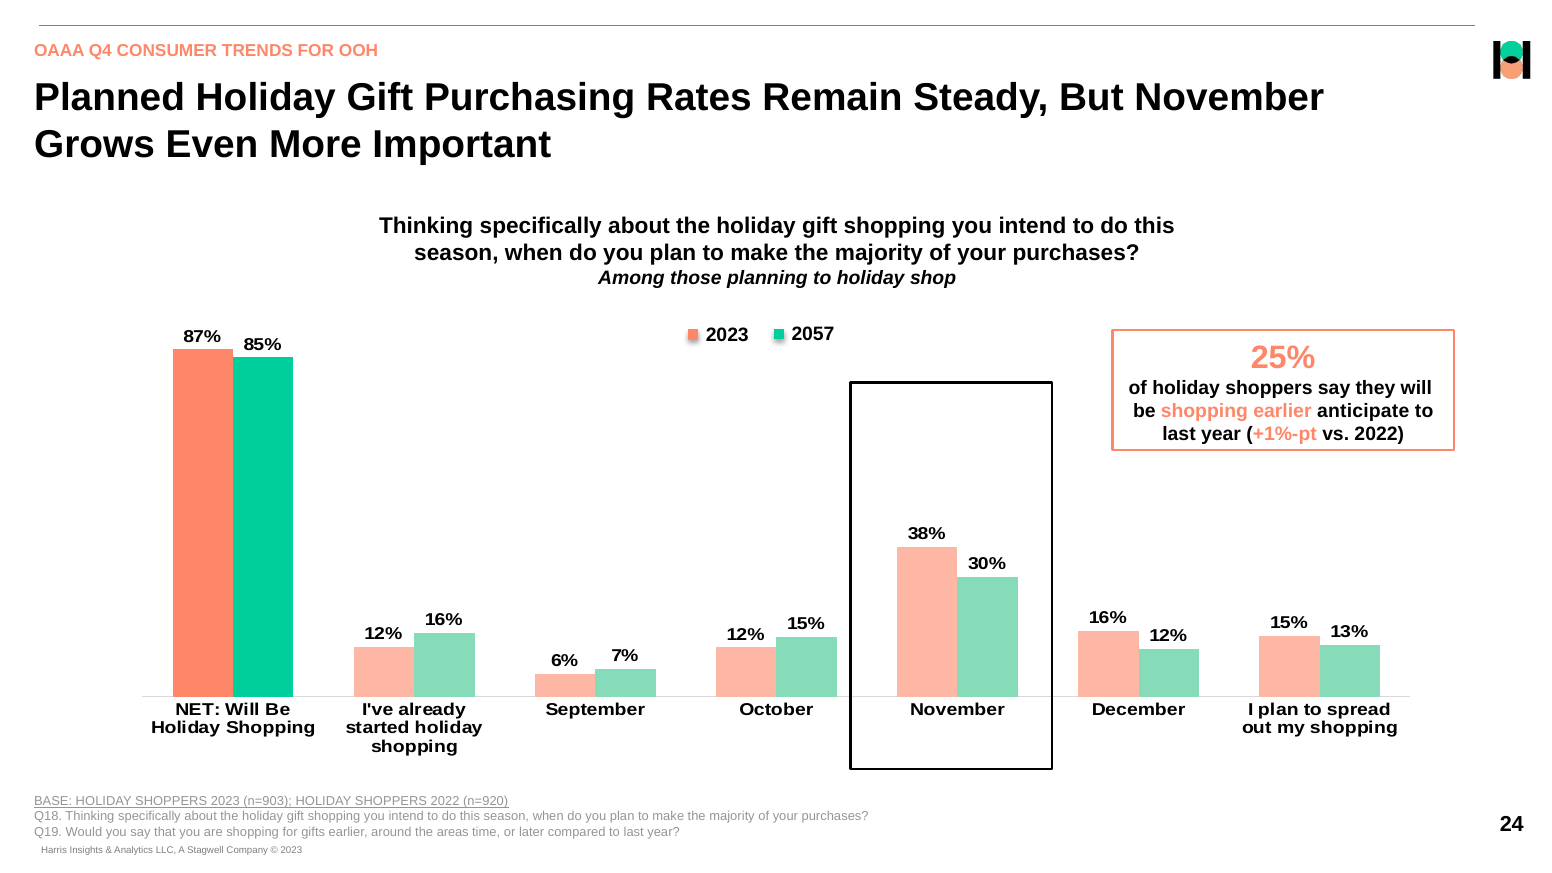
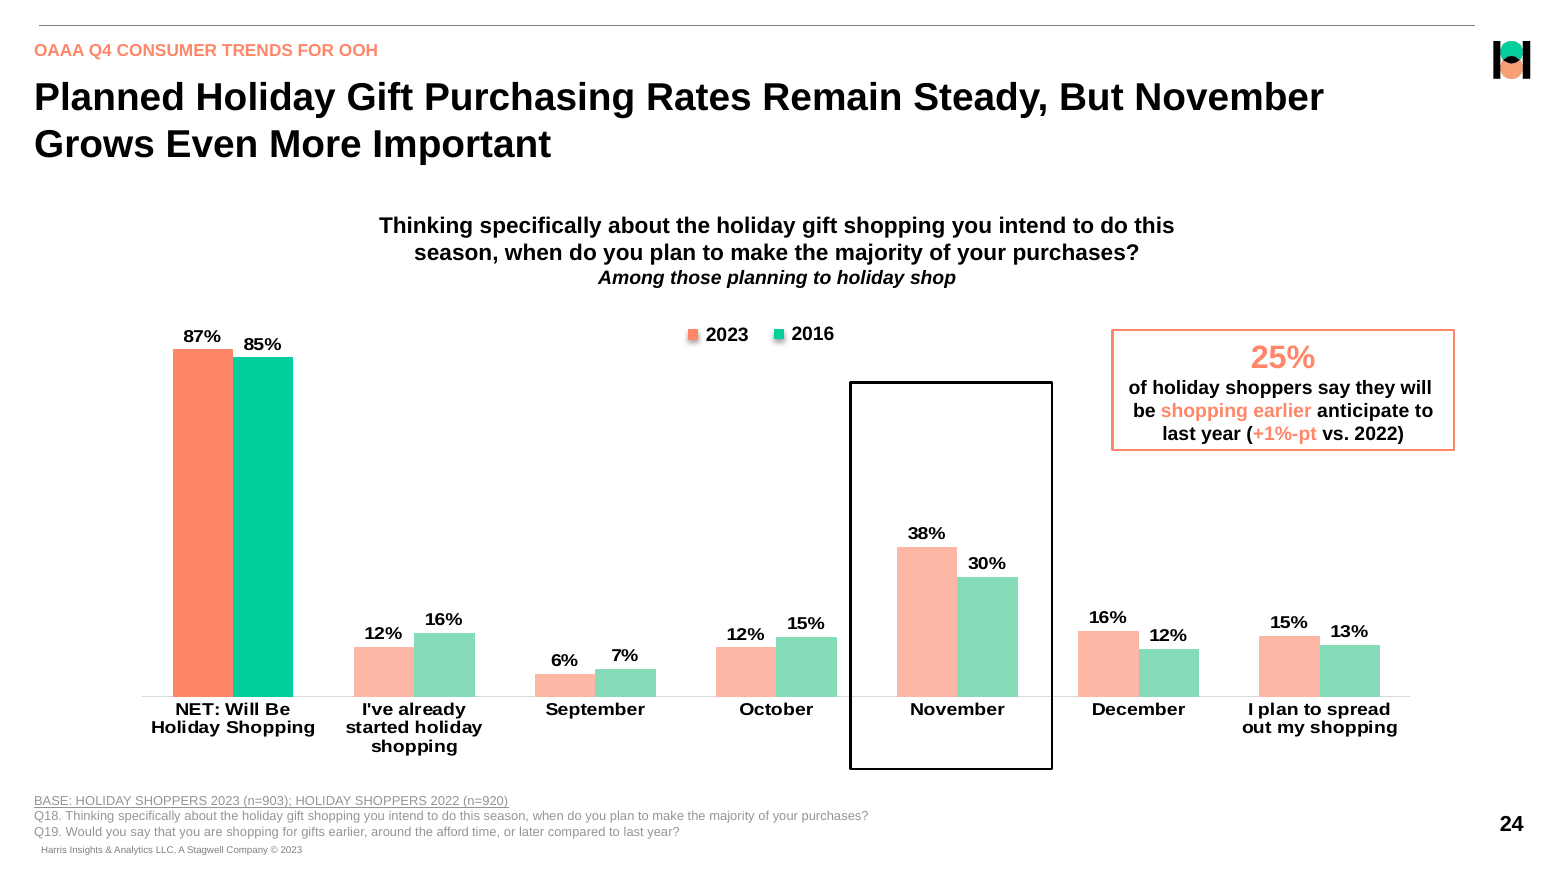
2057: 2057 -> 2016
areas: areas -> afford
